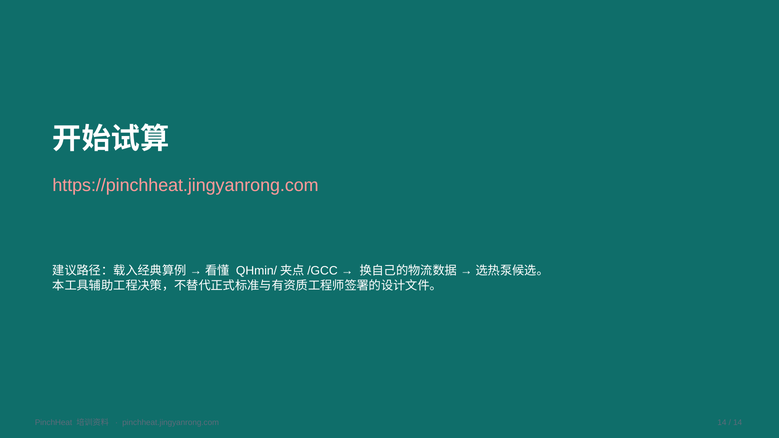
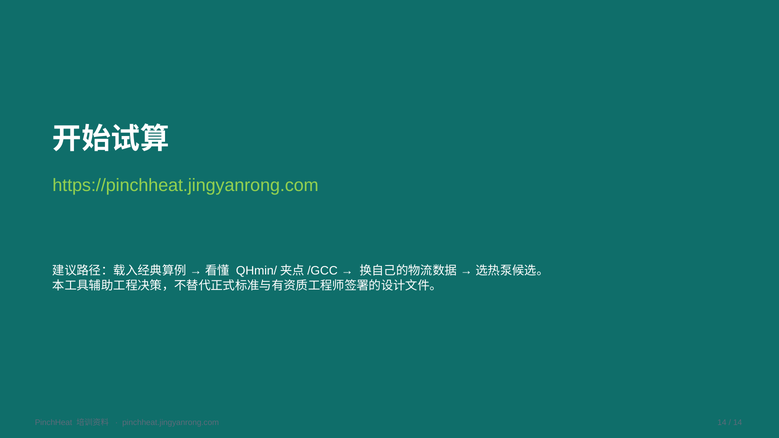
https://pinchheat.jingyanrong.com colour: pink -> light green
